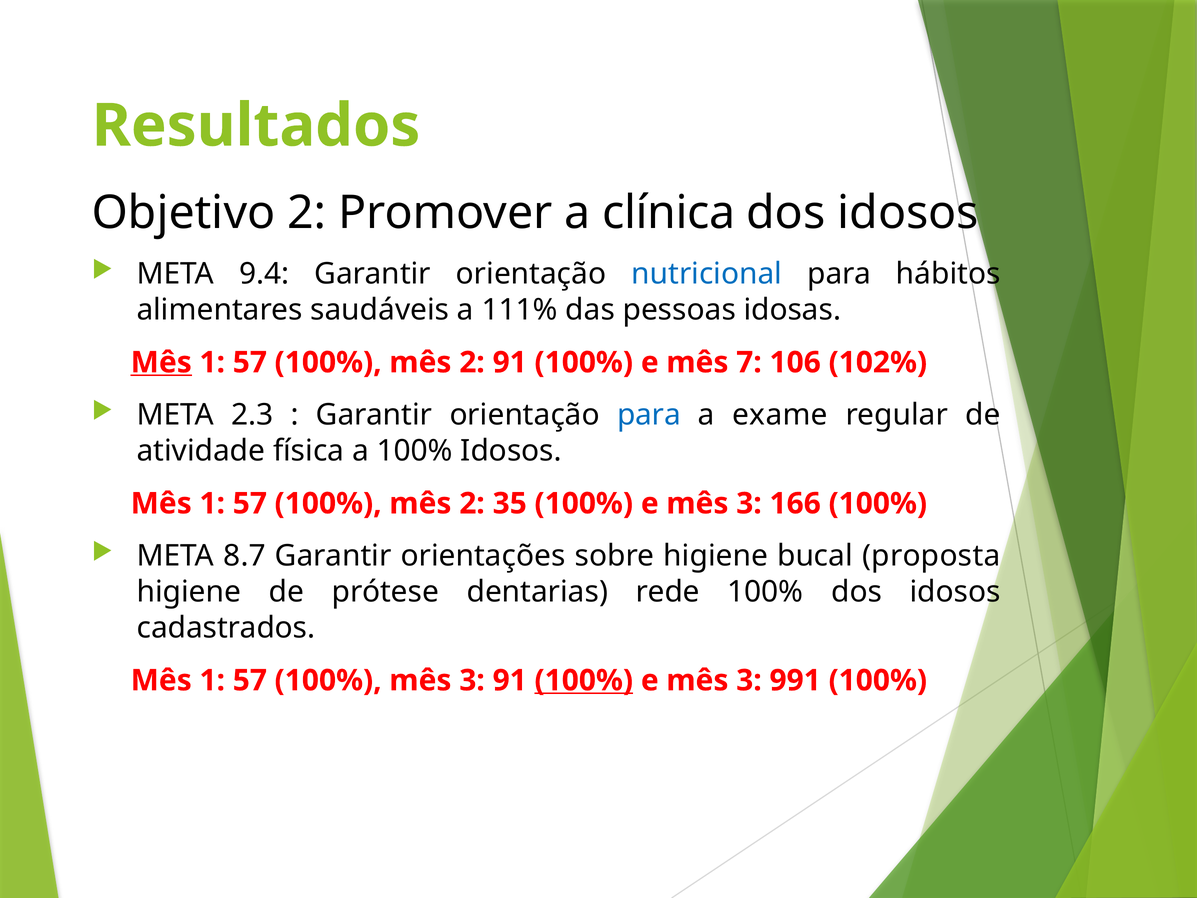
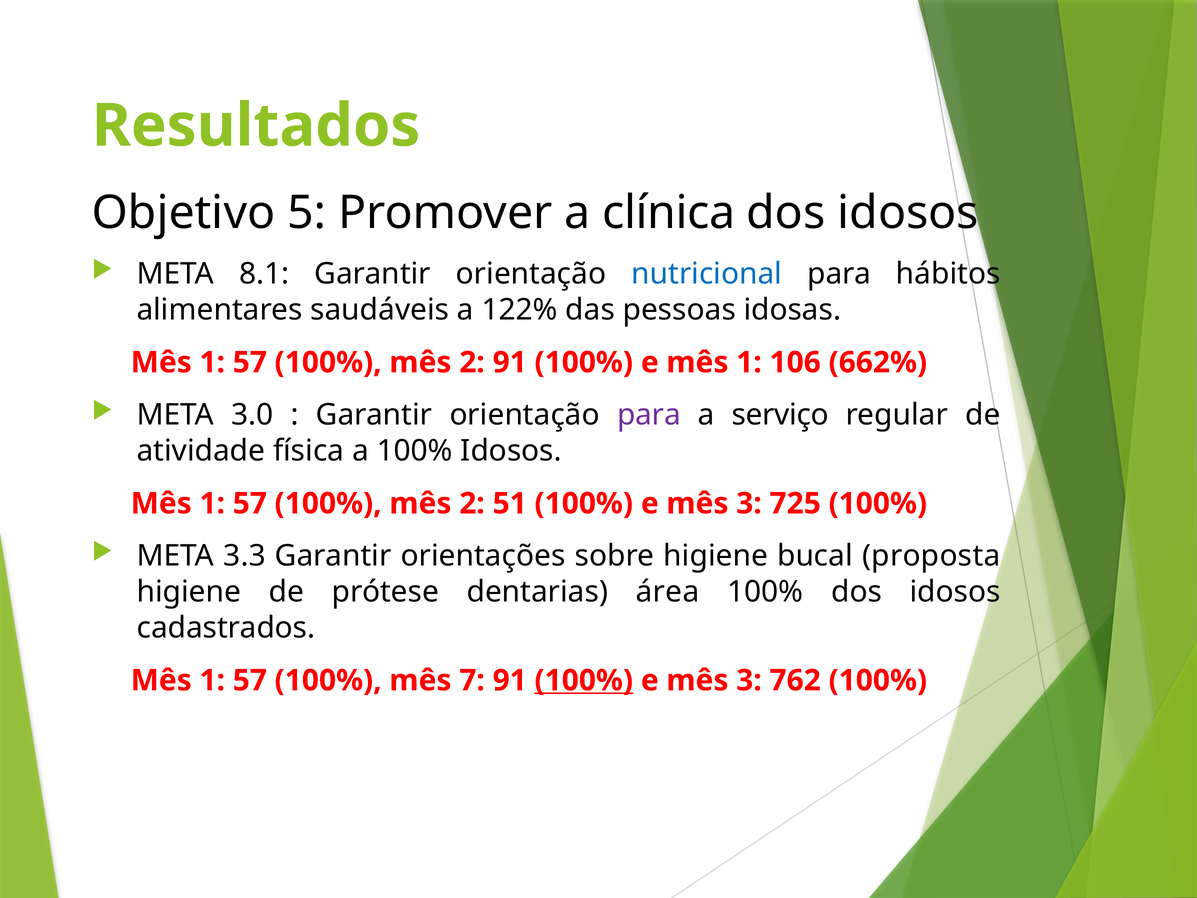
Objetivo 2: 2 -> 5
9.4: 9.4 -> 8.1
111%: 111% -> 122%
Mês at (161, 362) underline: present -> none
e mês 7: 7 -> 1
102%: 102% -> 662%
2.3: 2.3 -> 3.0
para at (649, 415) colour: blue -> purple
exame: exame -> serviço
35: 35 -> 51
166: 166 -> 725
8.7: 8.7 -> 3.3
rede: rede -> área
100% mês 3: 3 -> 7
991: 991 -> 762
